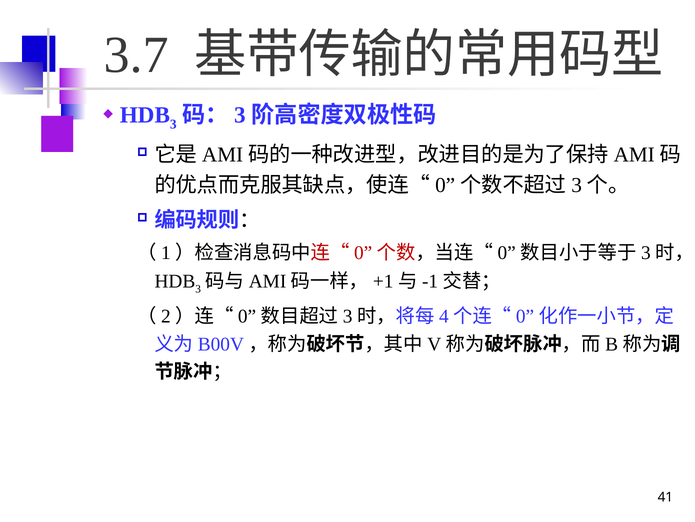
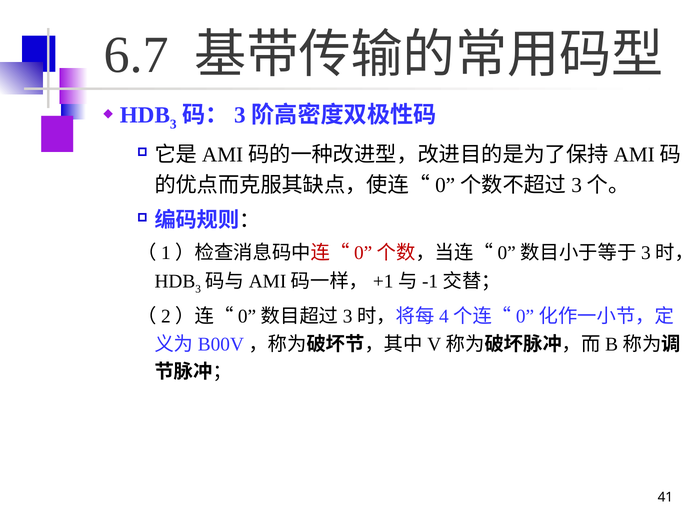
3.7: 3.7 -> 6.7
